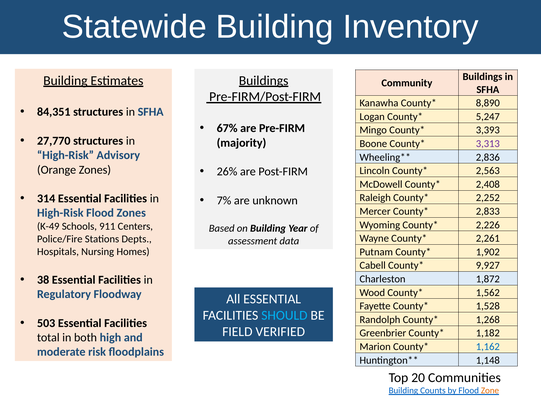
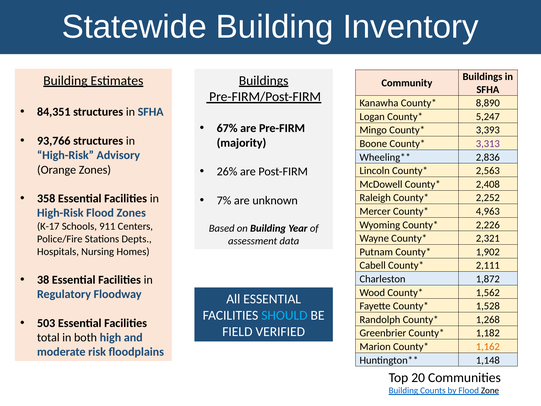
27,770: 27,770 -> 93,766
314: 314 -> 358
2,833: 2,833 -> 4,963
K-49: K-49 -> K-17
2,261: 2,261 -> 2,321
9,927: 9,927 -> 2,111
1,162 colour: blue -> orange
Zone colour: orange -> black
